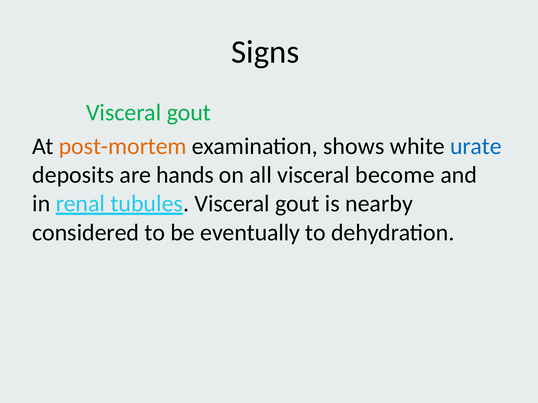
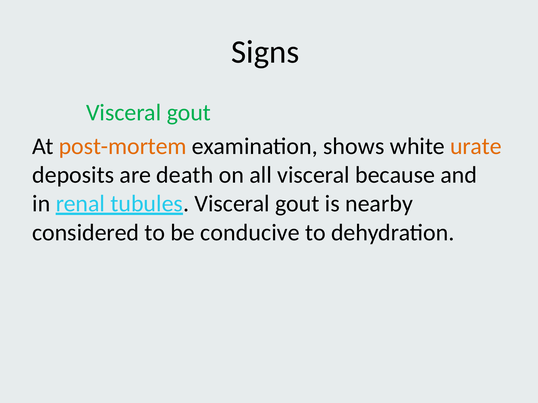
urate colour: blue -> orange
hands: hands -> death
become: become -> because
eventually: eventually -> conducive
